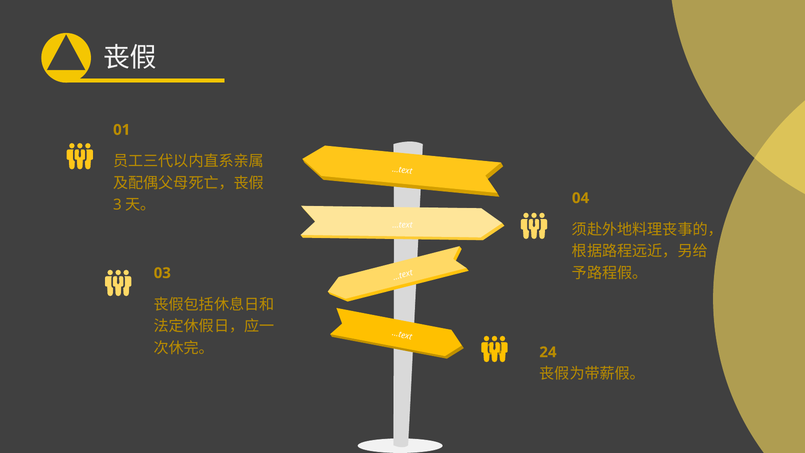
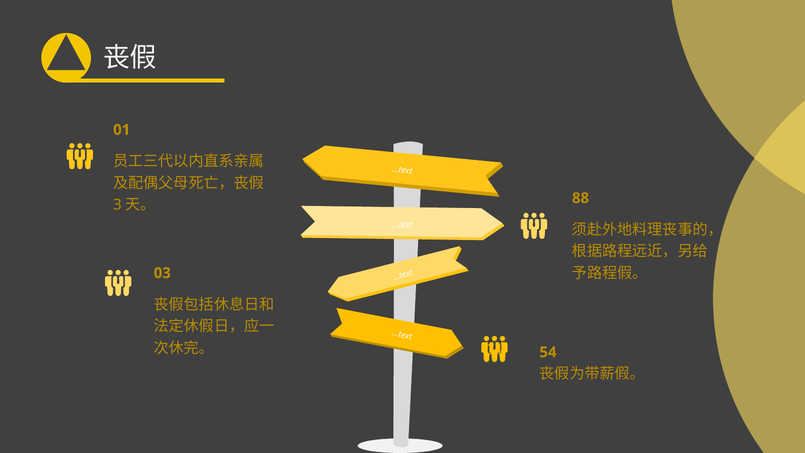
04 at (581, 198): 04 -> 88
24: 24 -> 54
